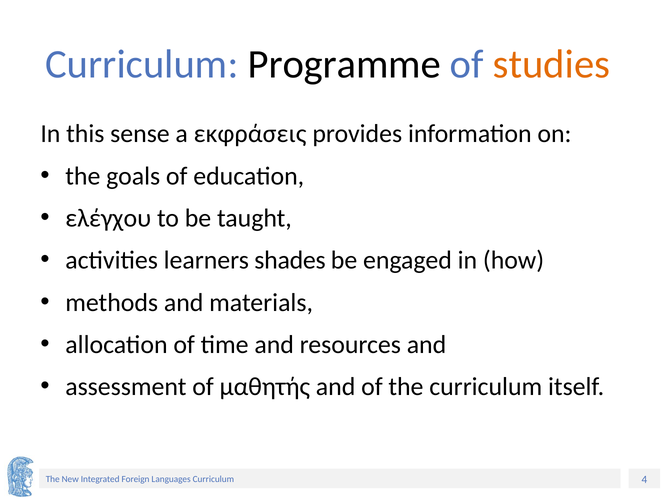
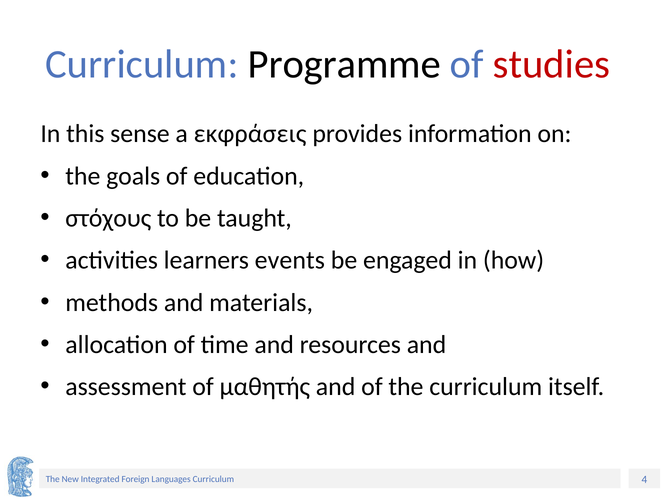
studies colour: orange -> red
ελέγχου: ελέγχου -> στόχους
shades: shades -> events
